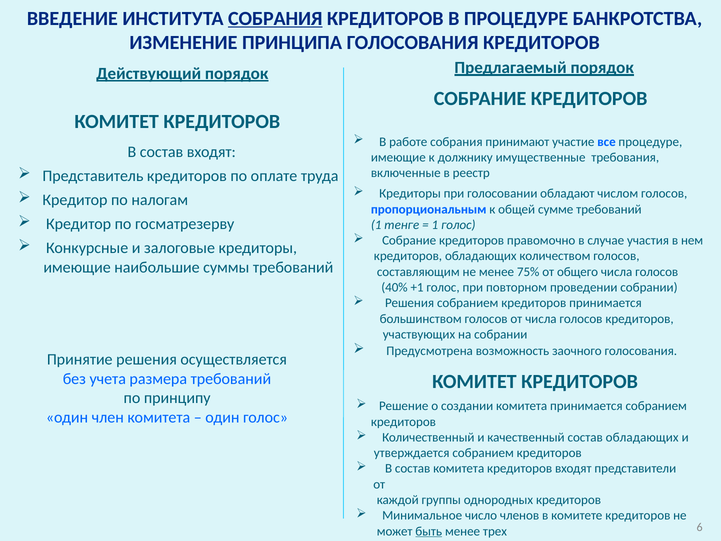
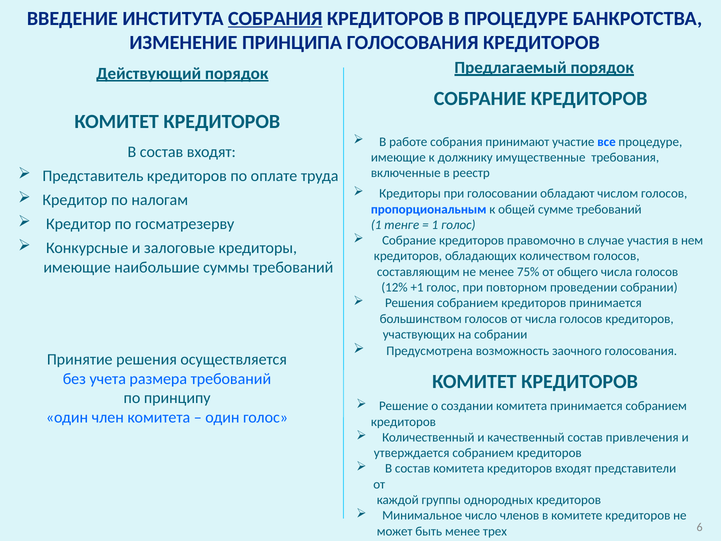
40%: 40% -> 12%
состав обладающих: обладающих -> привлечения
быть underline: present -> none
